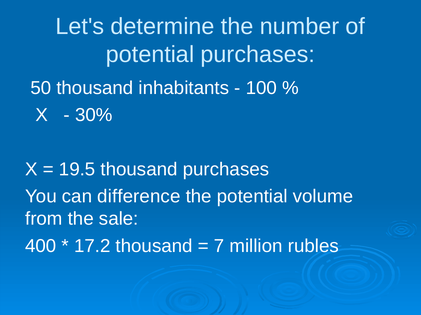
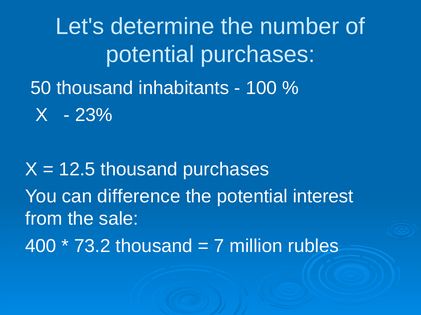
30%: 30% -> 23%
19.5: 19.5 -> 12.5
volume: volume -> interest
17.2: 17.2 -> 73.2
